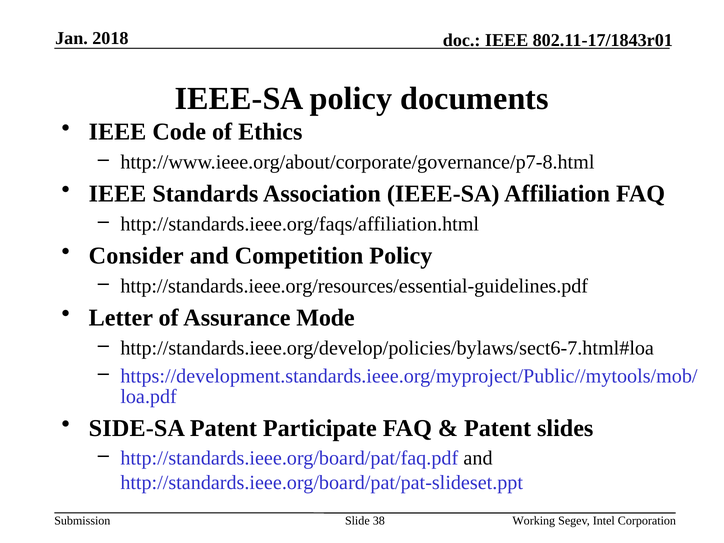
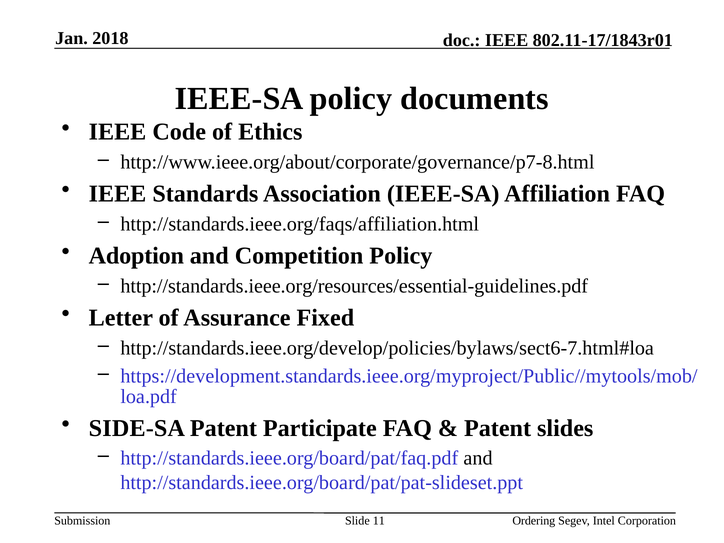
Consider: Consider -> Adoption
Mode: Mode -> Fixed
38: 38 -> 11
Working: Working -> Ordering
